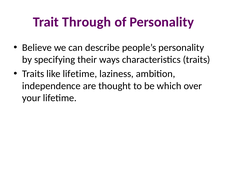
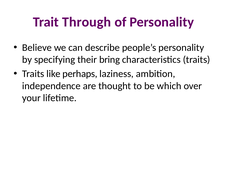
ways: ways -> bring
like lifetime: lifetime -> perhaps
